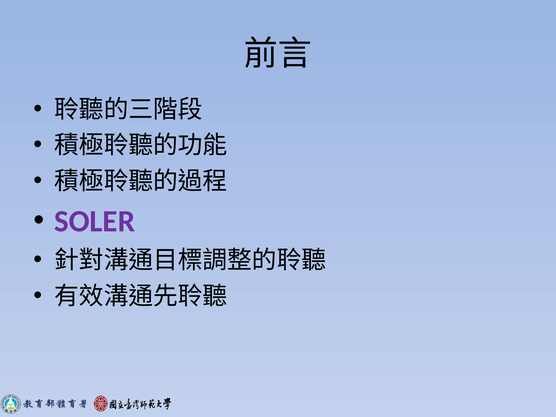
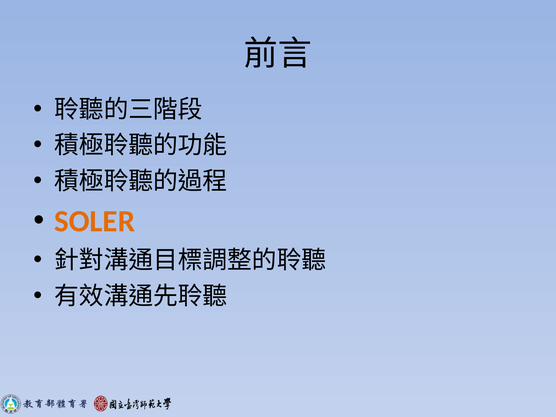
SOLER colour: purple -> orange
